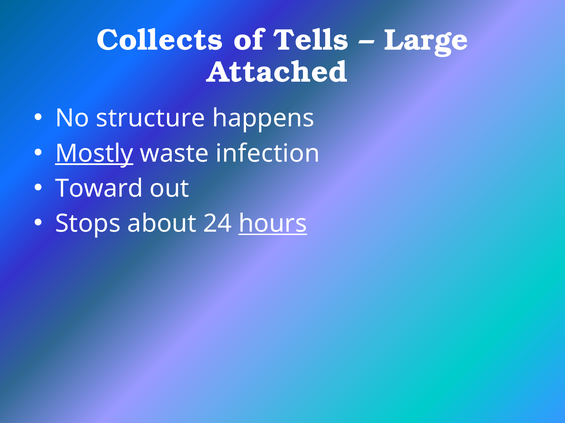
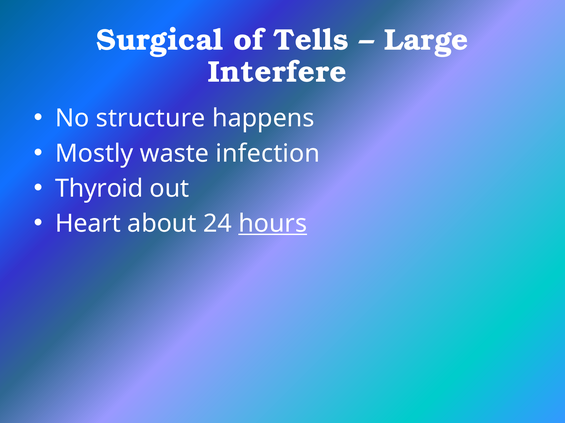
Collects: Collects -> Surgical
Attached: Attached -> Interfere
Mostly underline: present -> none
Toward: Toward -> Thyroid
Stops: Stops -> Heart
